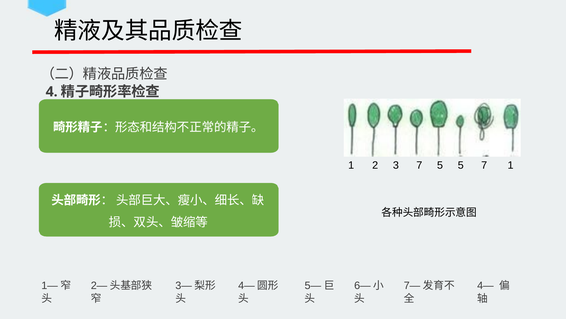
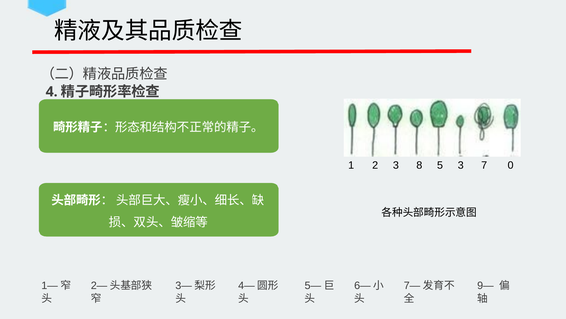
3 7: 7 -> 8
5 5: 5 -> 3
7 1: 1 -> 0
4—: 4— -> 9—
